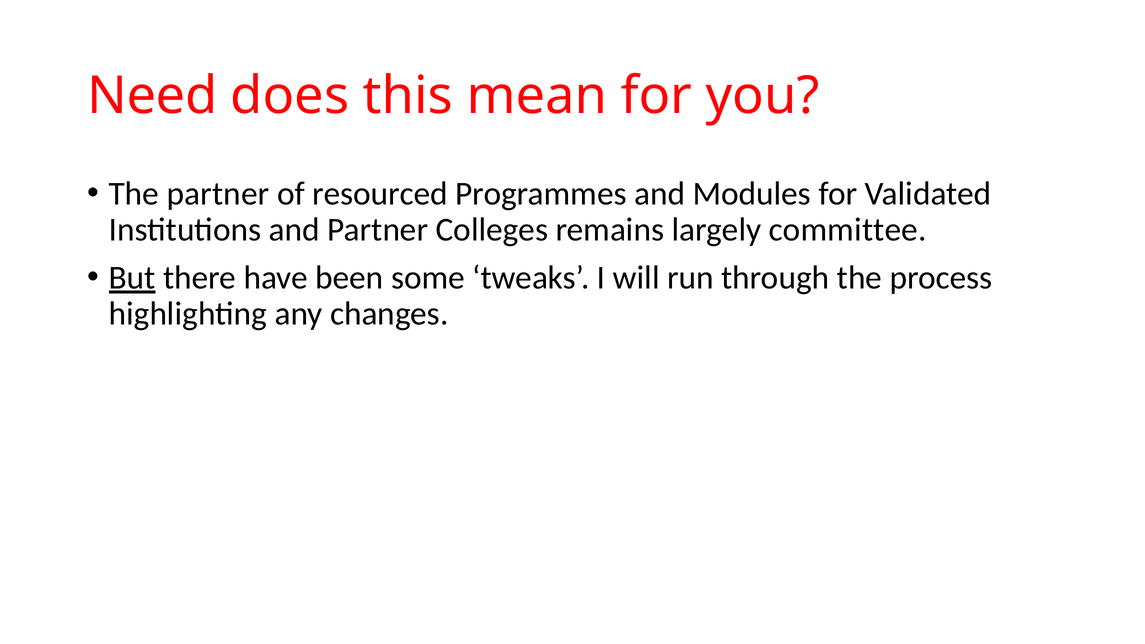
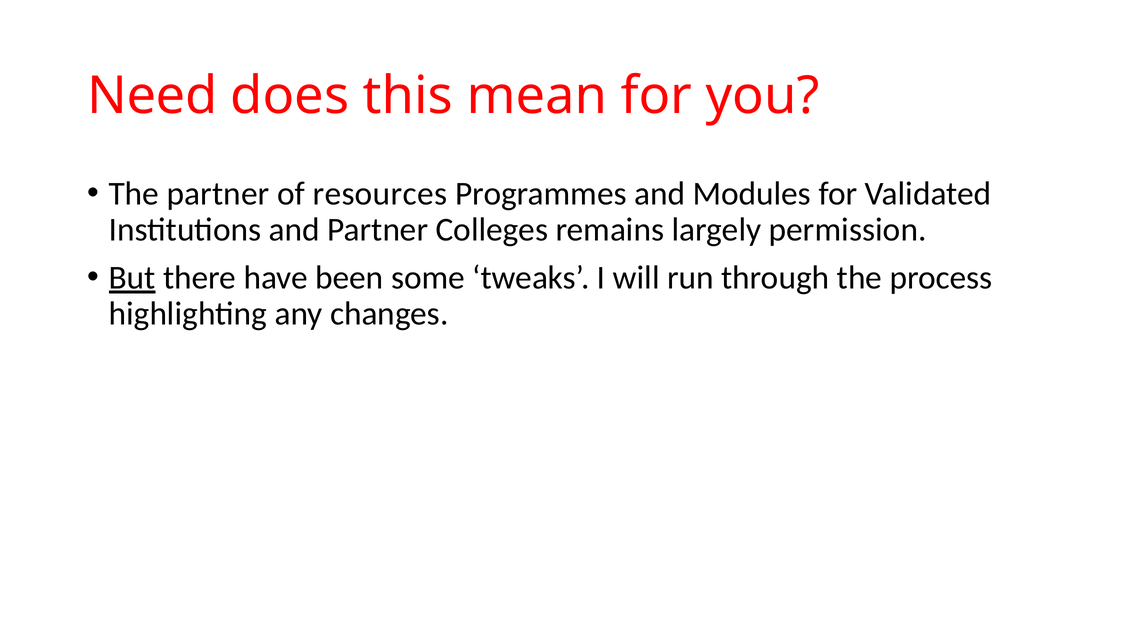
resourced: resourced -> resources
committee: committee -> permission
